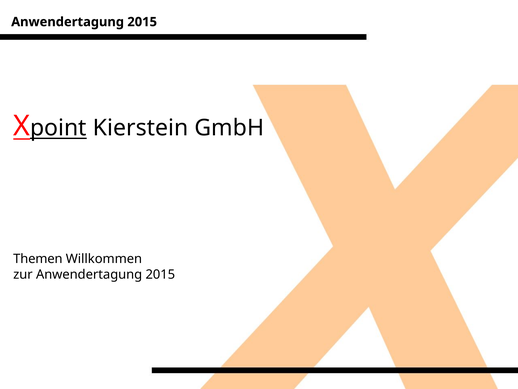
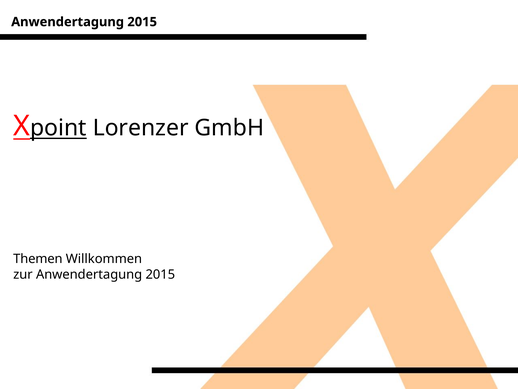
Kierstein: Kierstein -> Lorenzer
